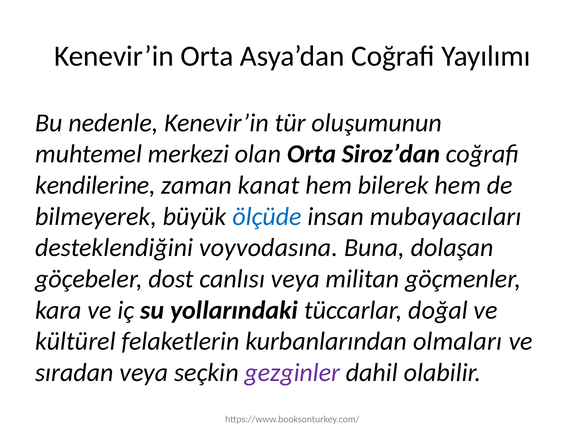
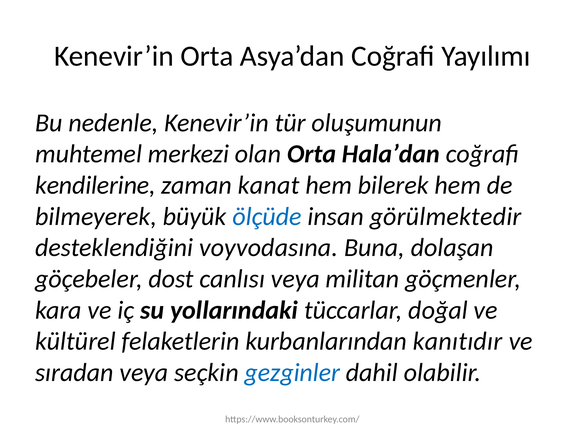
Siroz’dan: Siroz’dan -> Hala’dan
mubayaacıları: mubayaacıları -> görülmektedir
olmaları: olmaları -> kanıtıdır
gezginler colour: purple -> blue
